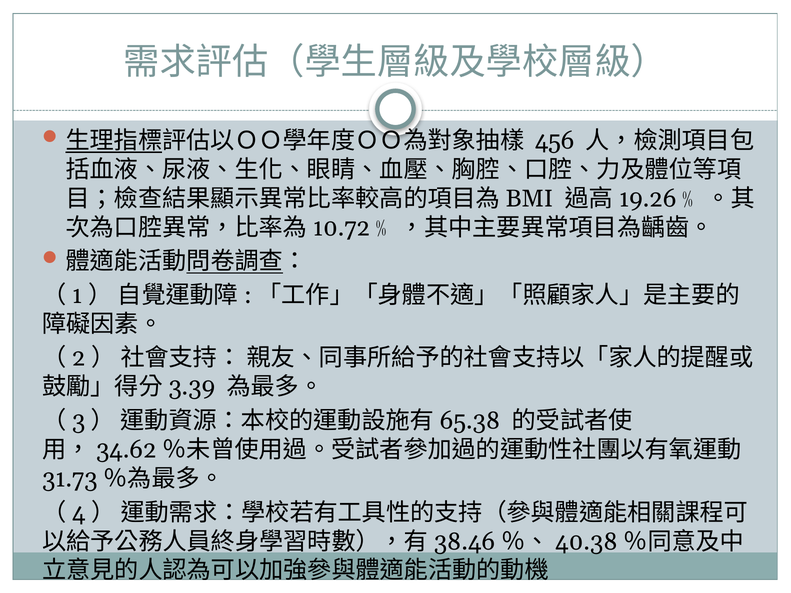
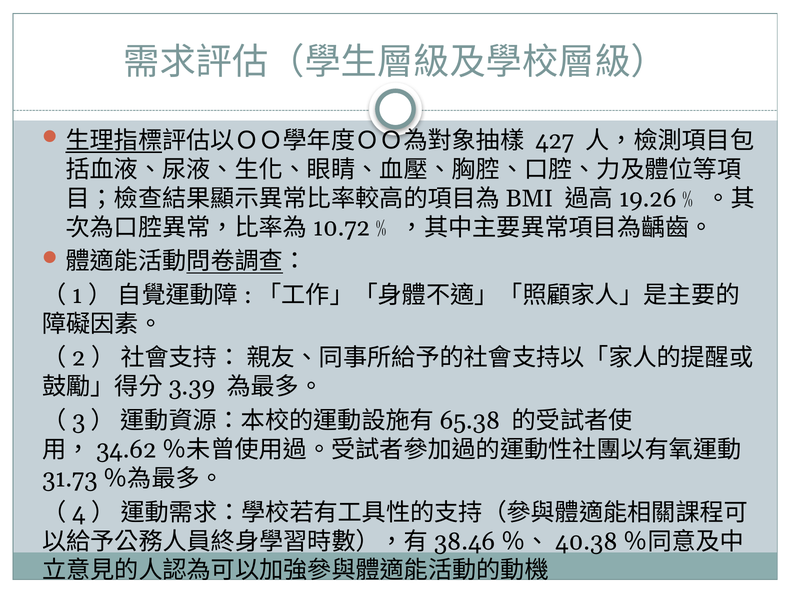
456: 456 -> 427
